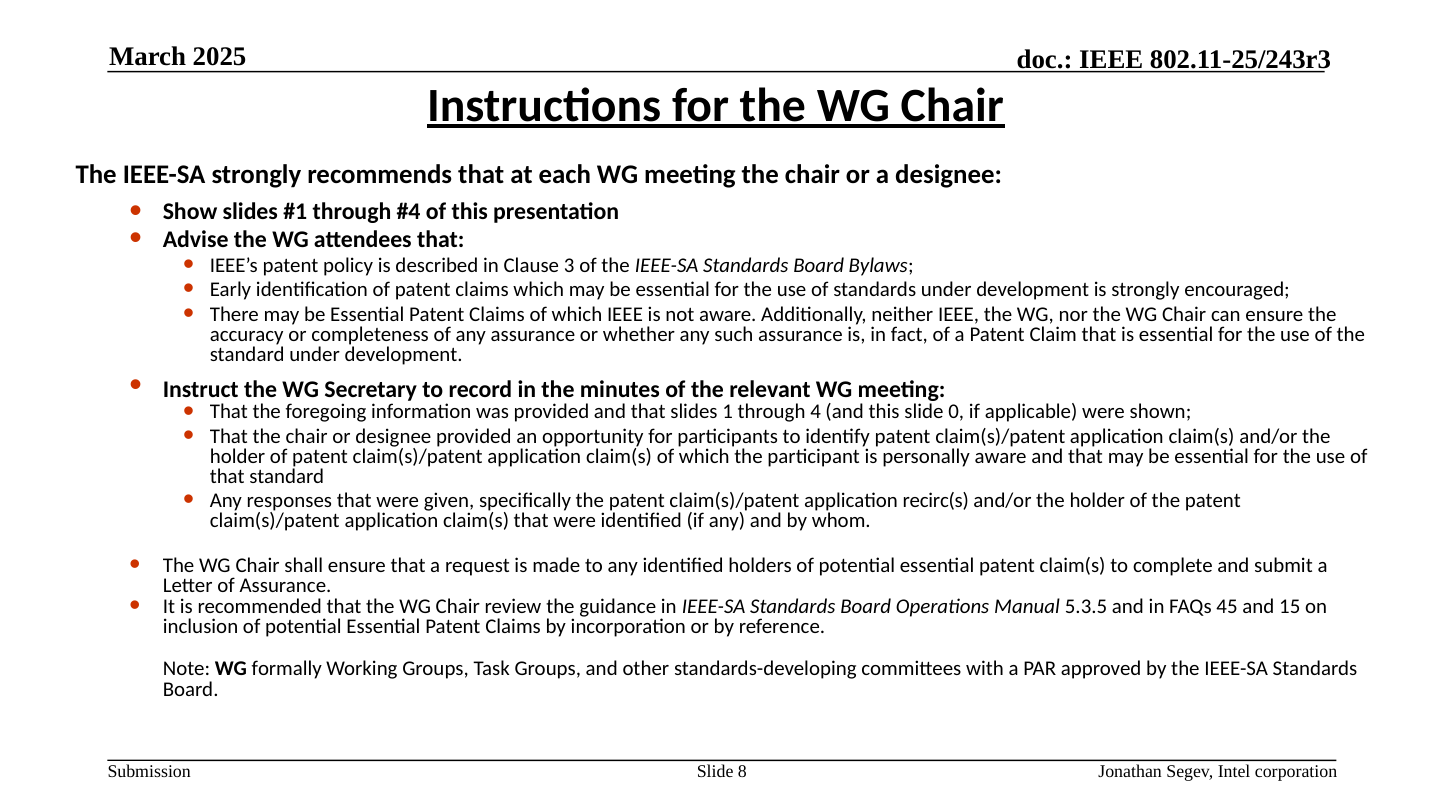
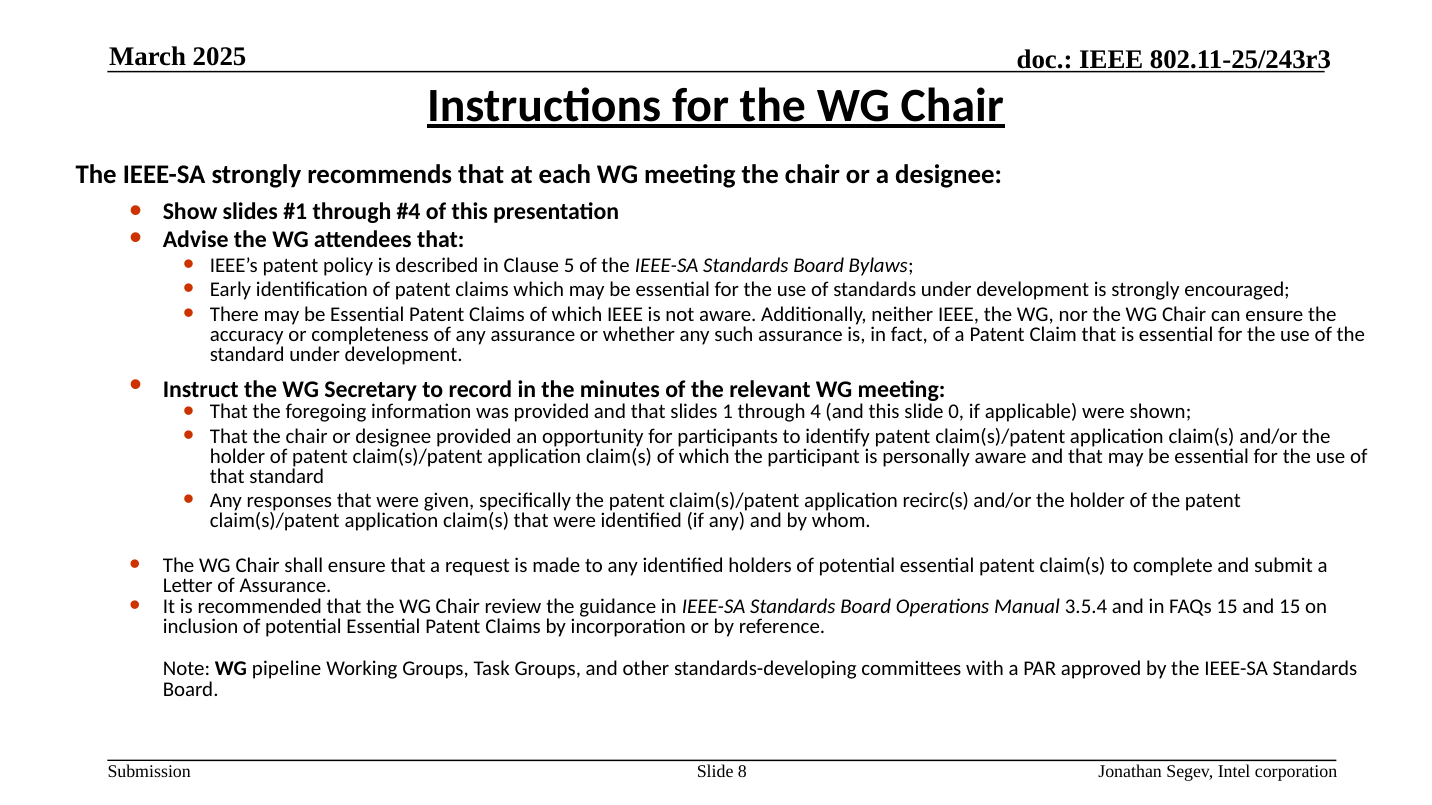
3: 3 -> 5
5.3.5: 5.3.5 -> 3.5.4
FAQs 45: 45 -> 15
formally: formally -> pipeline
